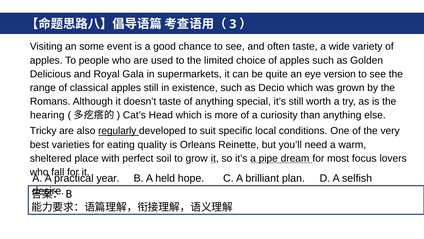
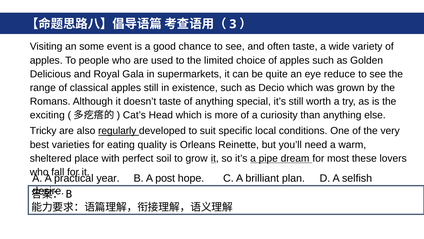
version: version -> reduce
hearing: hearing -> exciting
focus: focus -> these
held: held -> post
